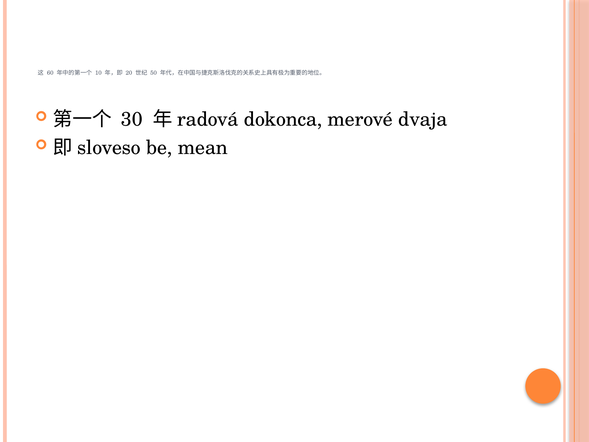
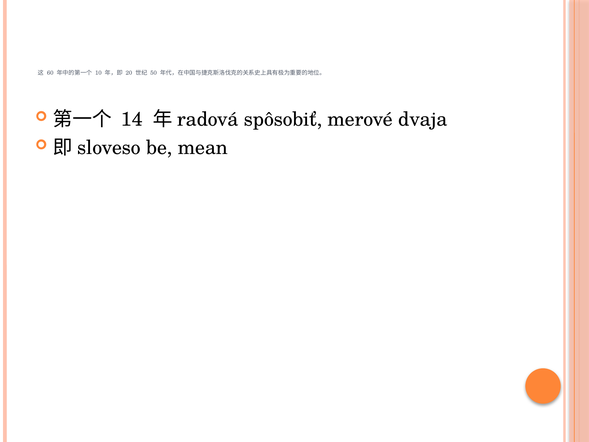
30: 30 -> 14
dokonca: dokonca -> spôsobiť
